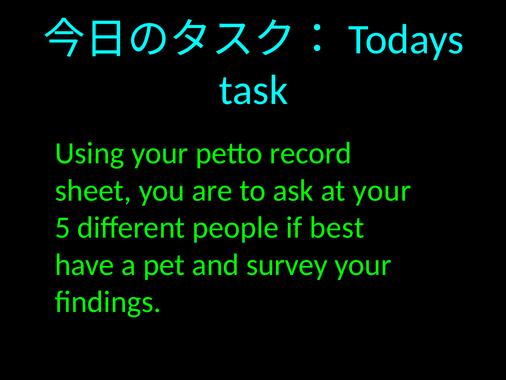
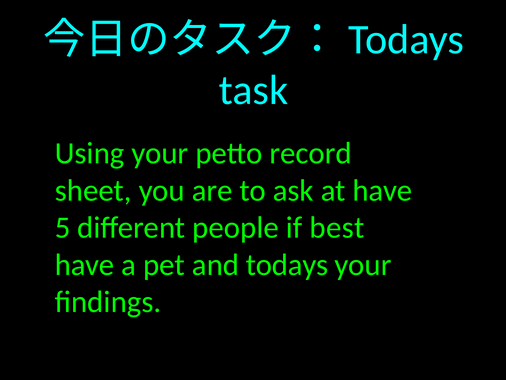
at your: your -> have
survey: survey -> todays
